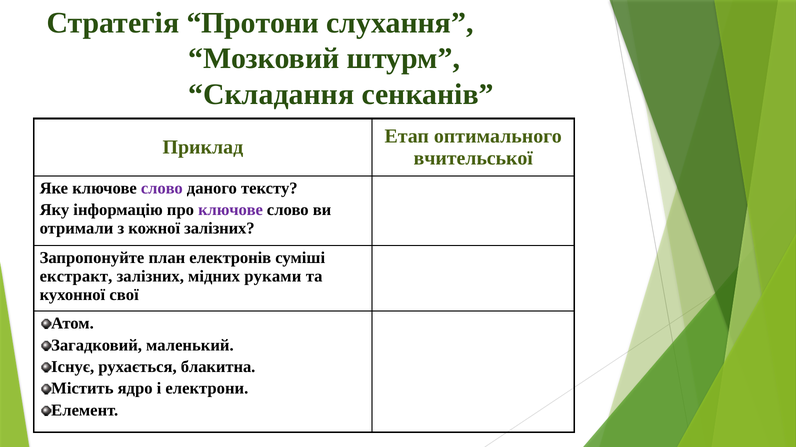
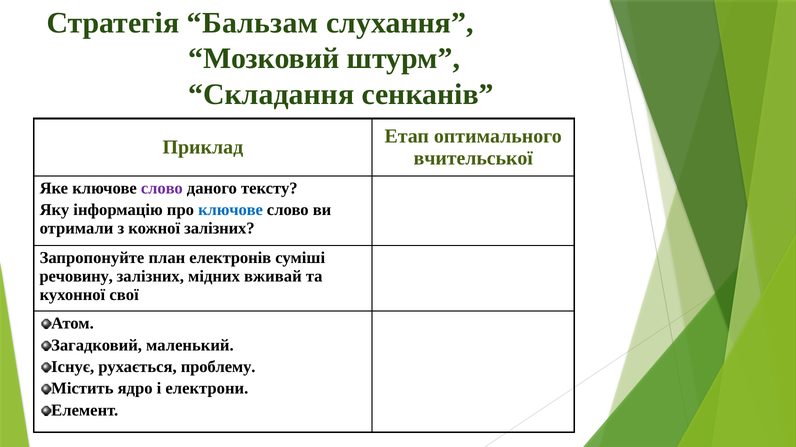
Протони: Протони -> Бальзам
ключове at (231, 210) colour: purple -> blue
екстракт: екстракт -> речовину
руками: руками -> вживай
блакитна: блакитна -> проблему
